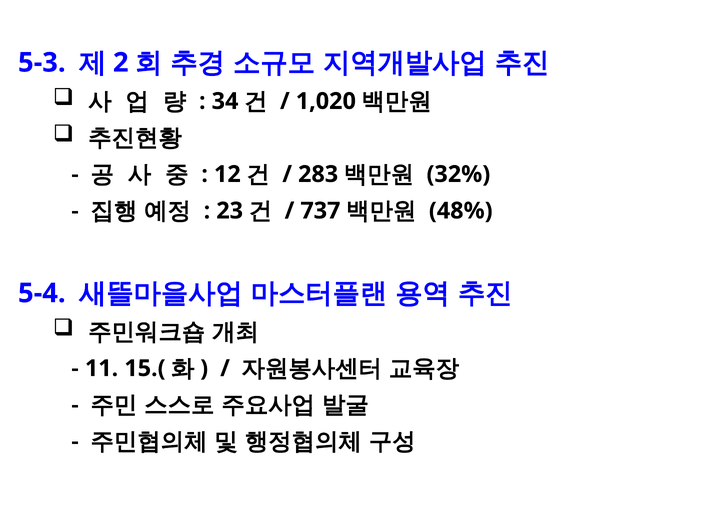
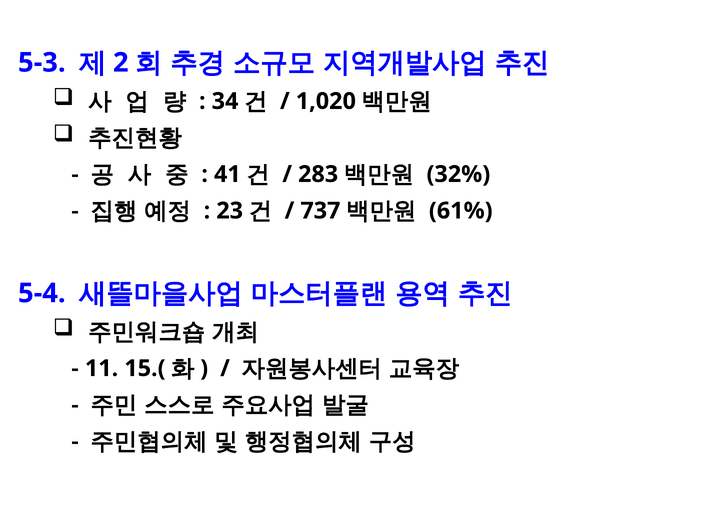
12: 12 -> 41
48%: 48% -> 61%
